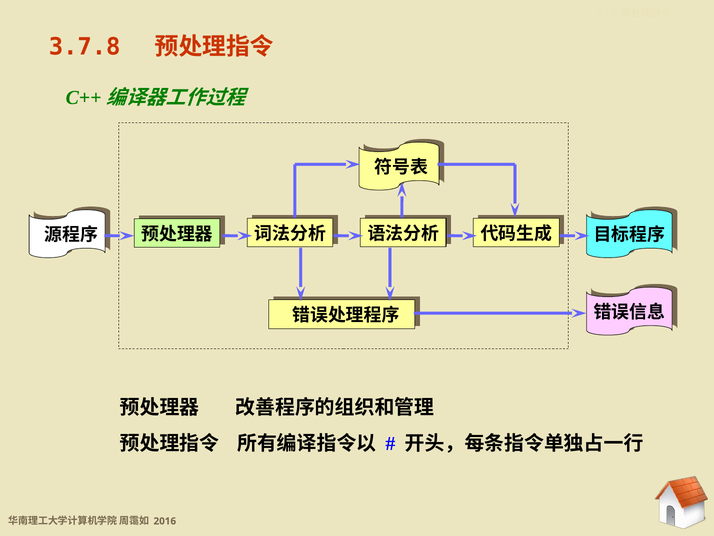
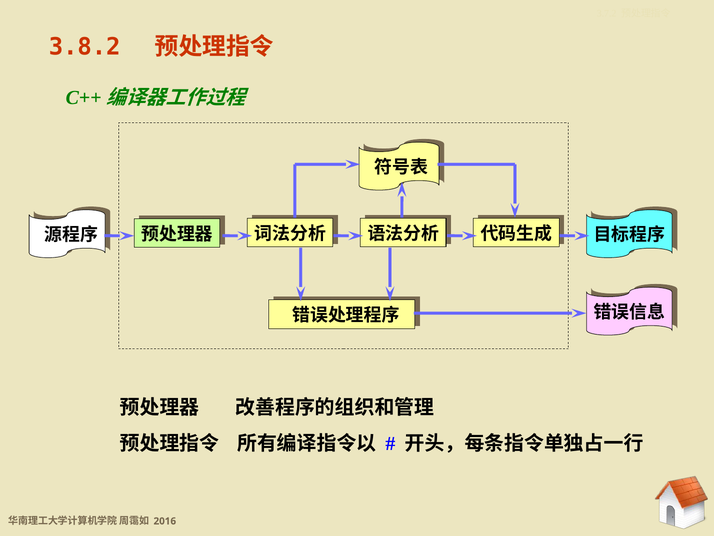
3.7.8: 3.7.8 -> 3.8.2
